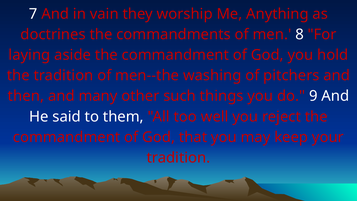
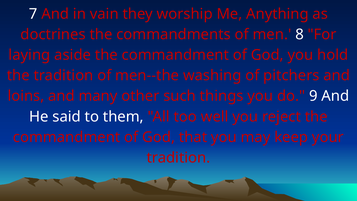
then: then -> loins
